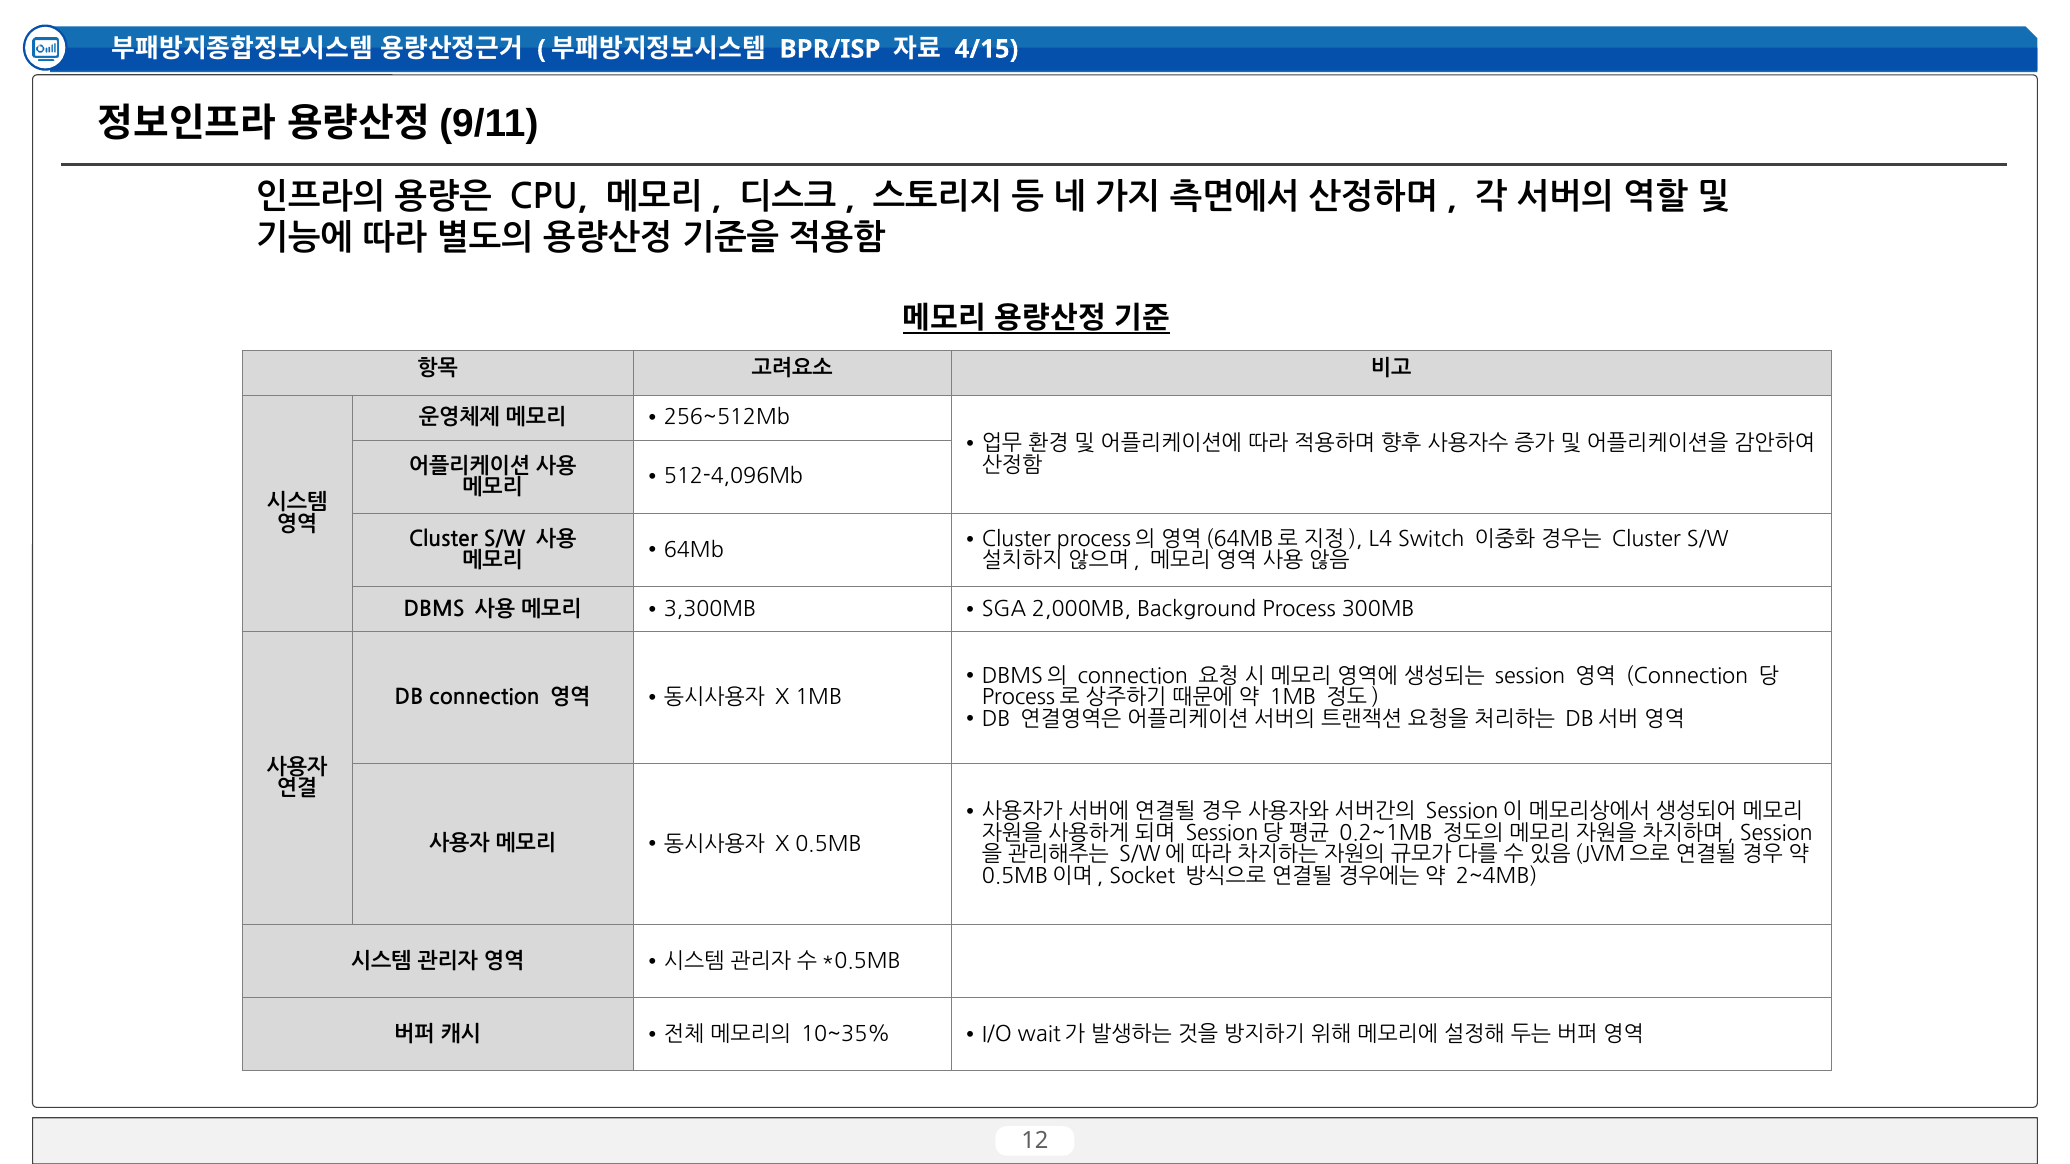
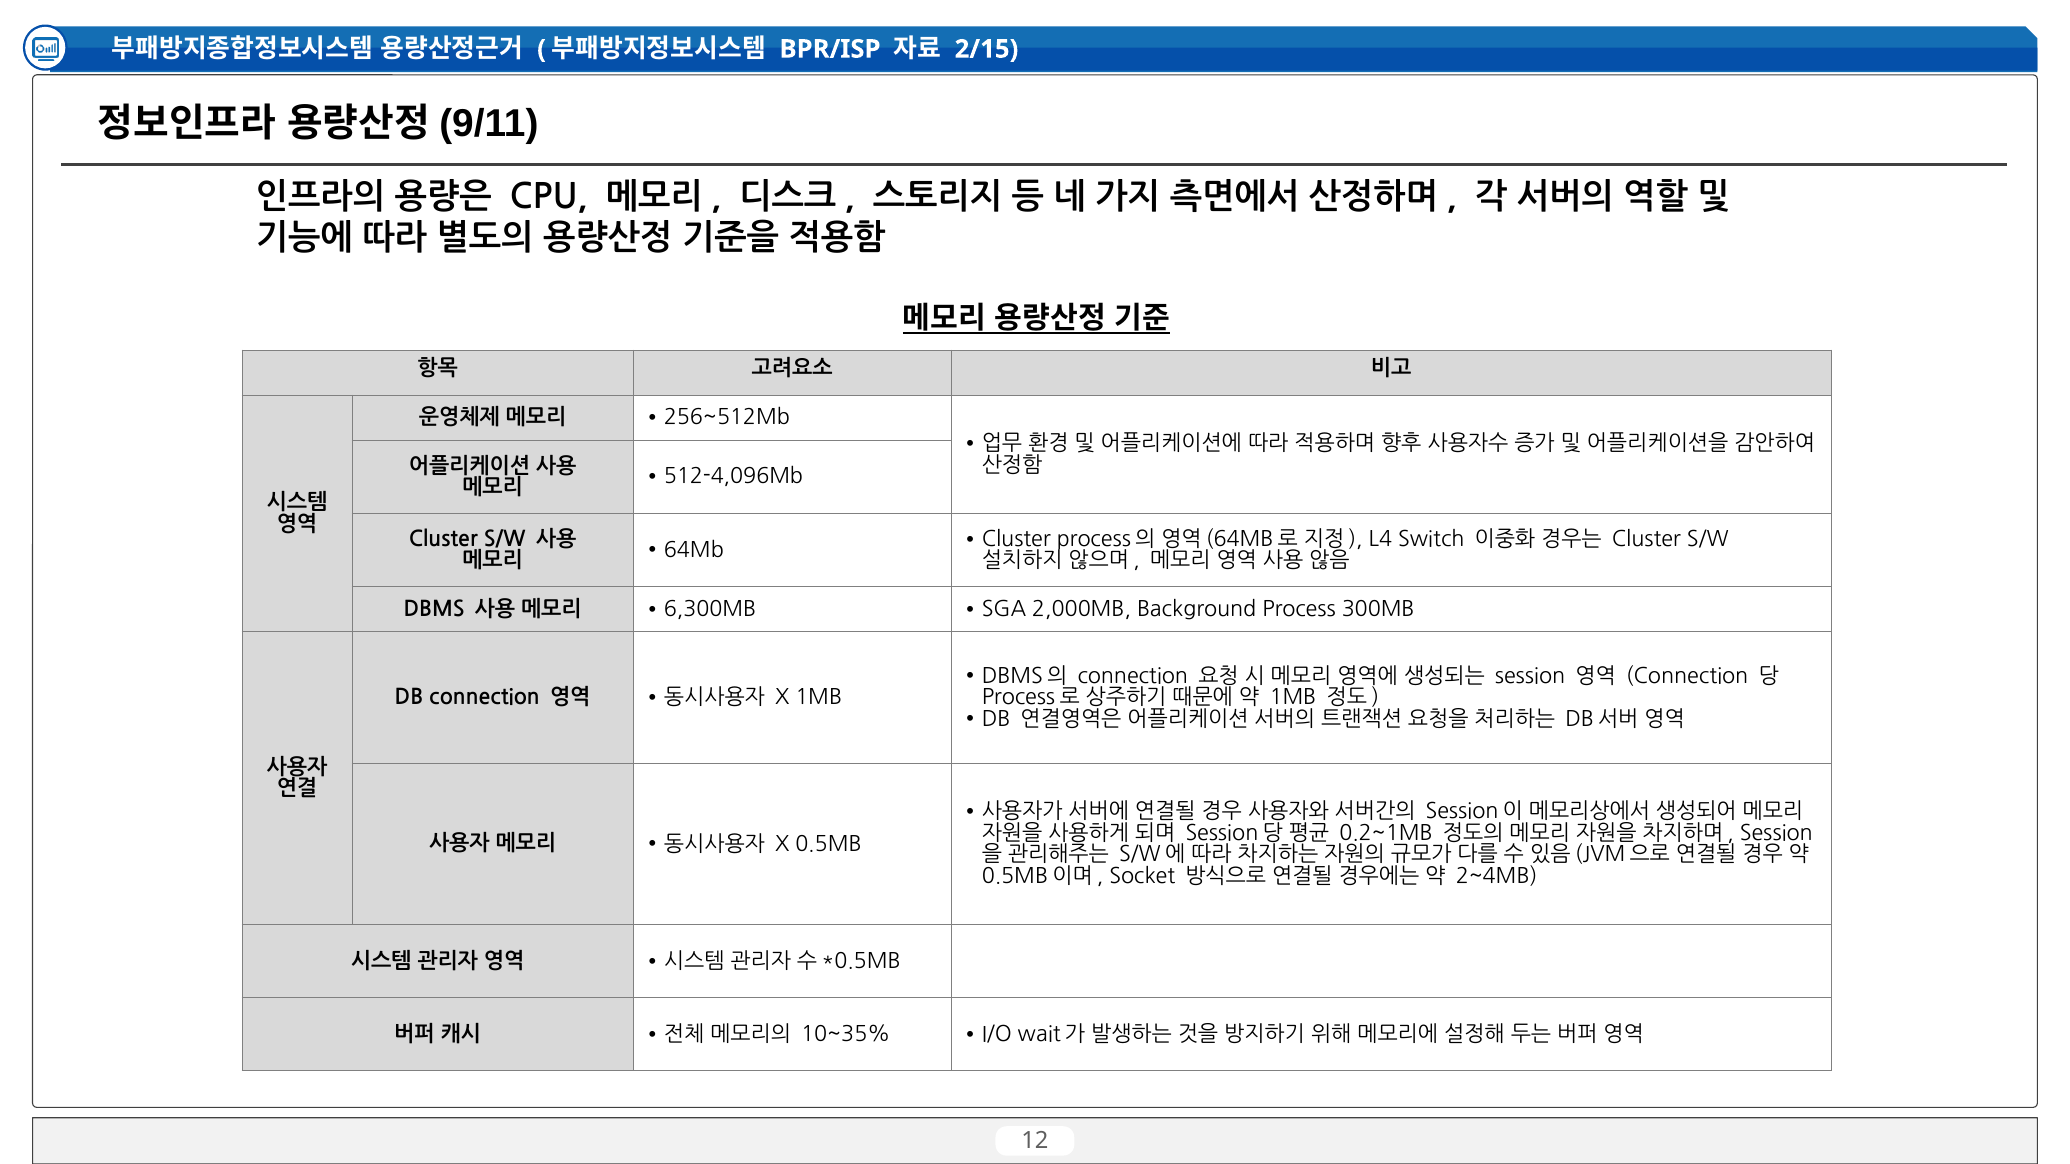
4/15: 4/15 -> 2/15
3,300MB: 3,300MB -> 6,300MB
